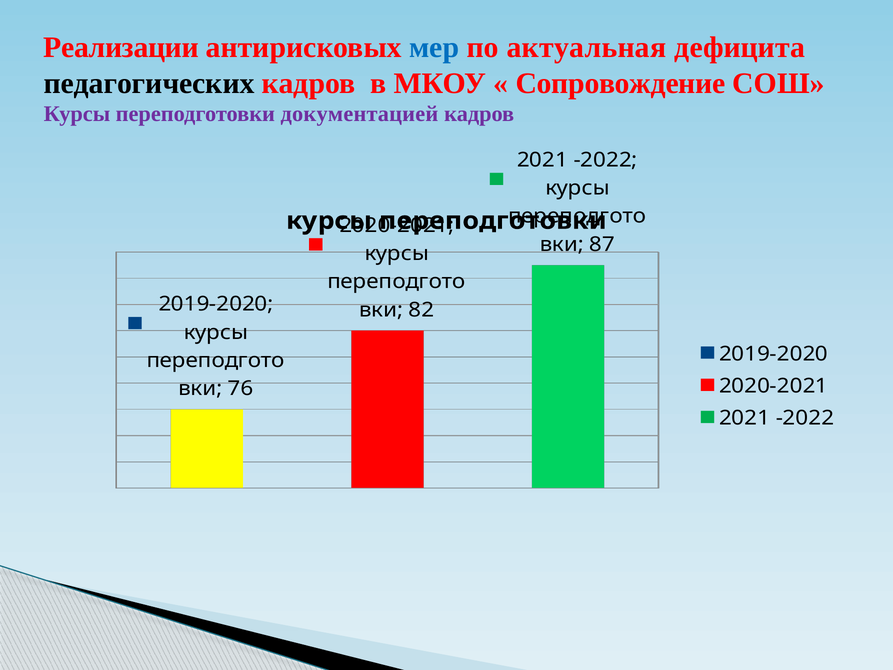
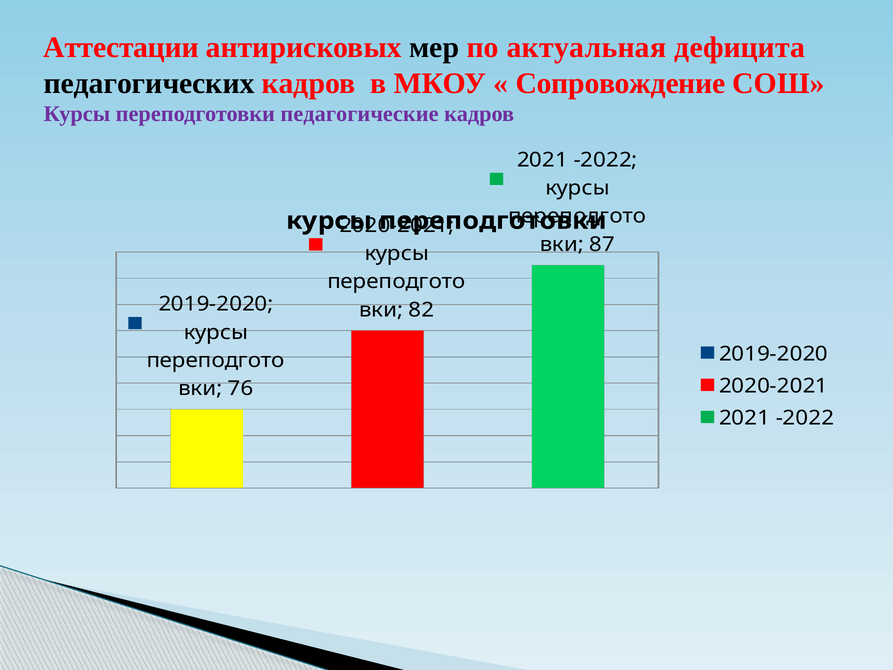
Реализации: Реализации -> Аттестации
мер colour: blue -> black
документацией: документацией -> педагогические
